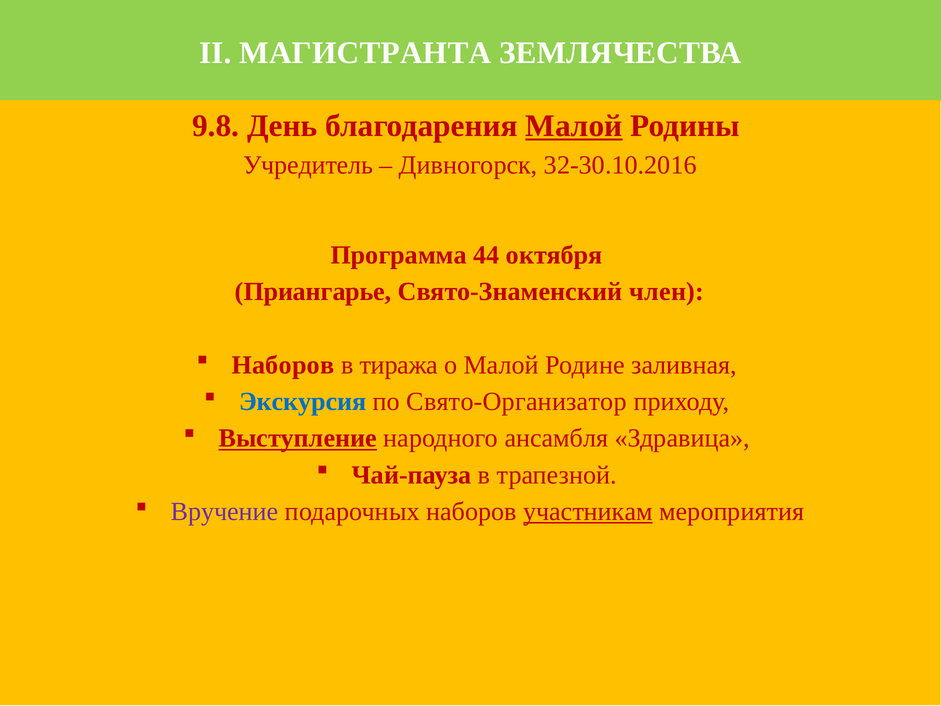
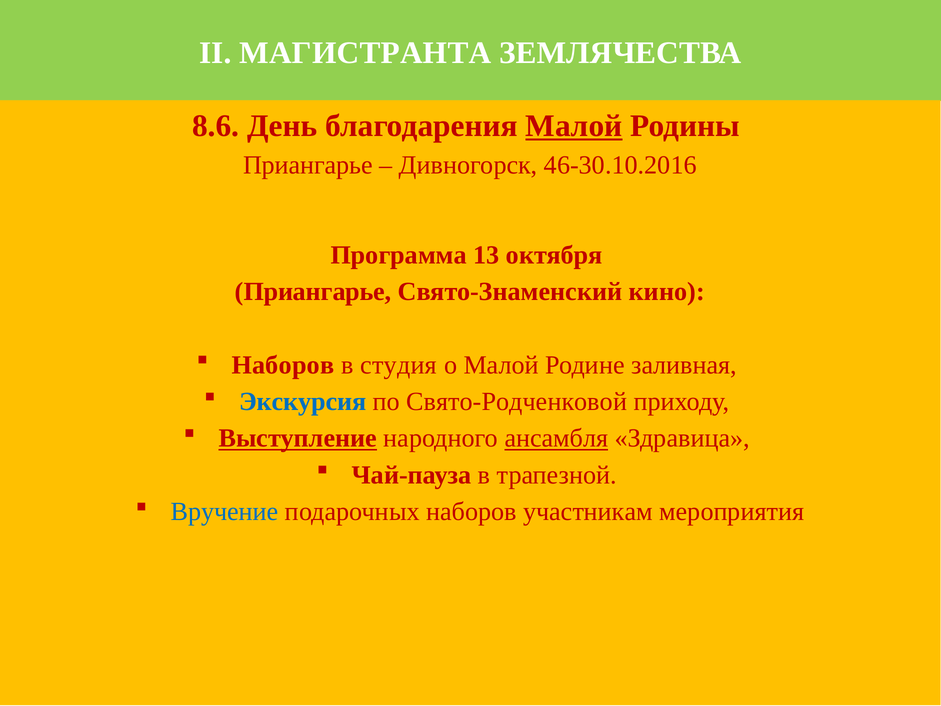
9.8: 9.8 -> 8.6
Учредитель at (308, 165): Учредитель -> Приангарье
32-30.10.2016: 32-30.10.2016 -> 46-30.10.2016
44: 44 -> 13
член: член -> кино
тиража: тиража -> студия
Свято-Организатор: Свято-Организатор -> Свято-Родченковой
ансамбля underline: none -> present
Вручение colour: purple -> blue
участникам underline: present -> none
